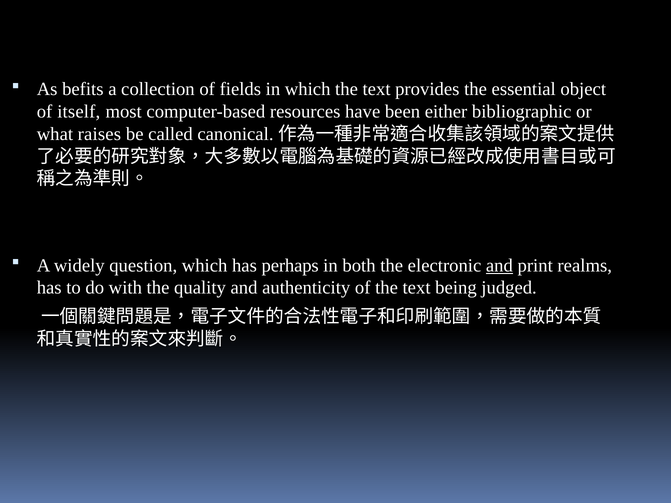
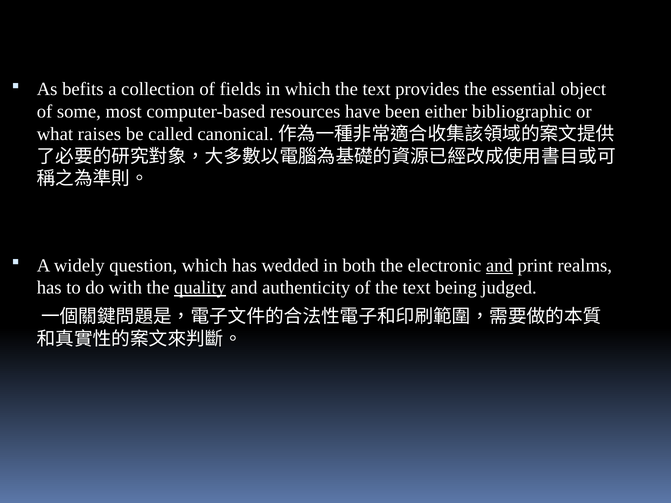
itself: itself -> some
perhaps: perhaps -> wedded
quality underline: none -> present
